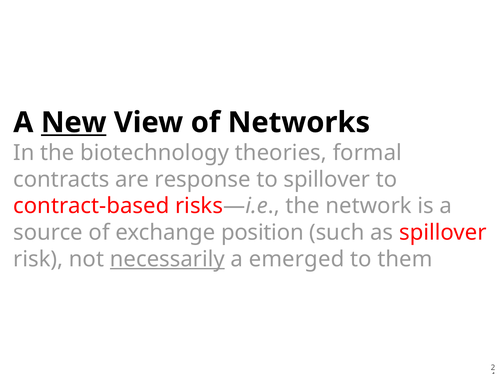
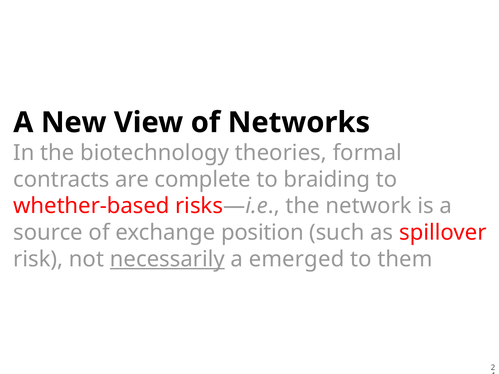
New underline: present -> none
response: response -> complete
to spillover: spillover -> braiding
contract-based: contract-based -> whether-based
